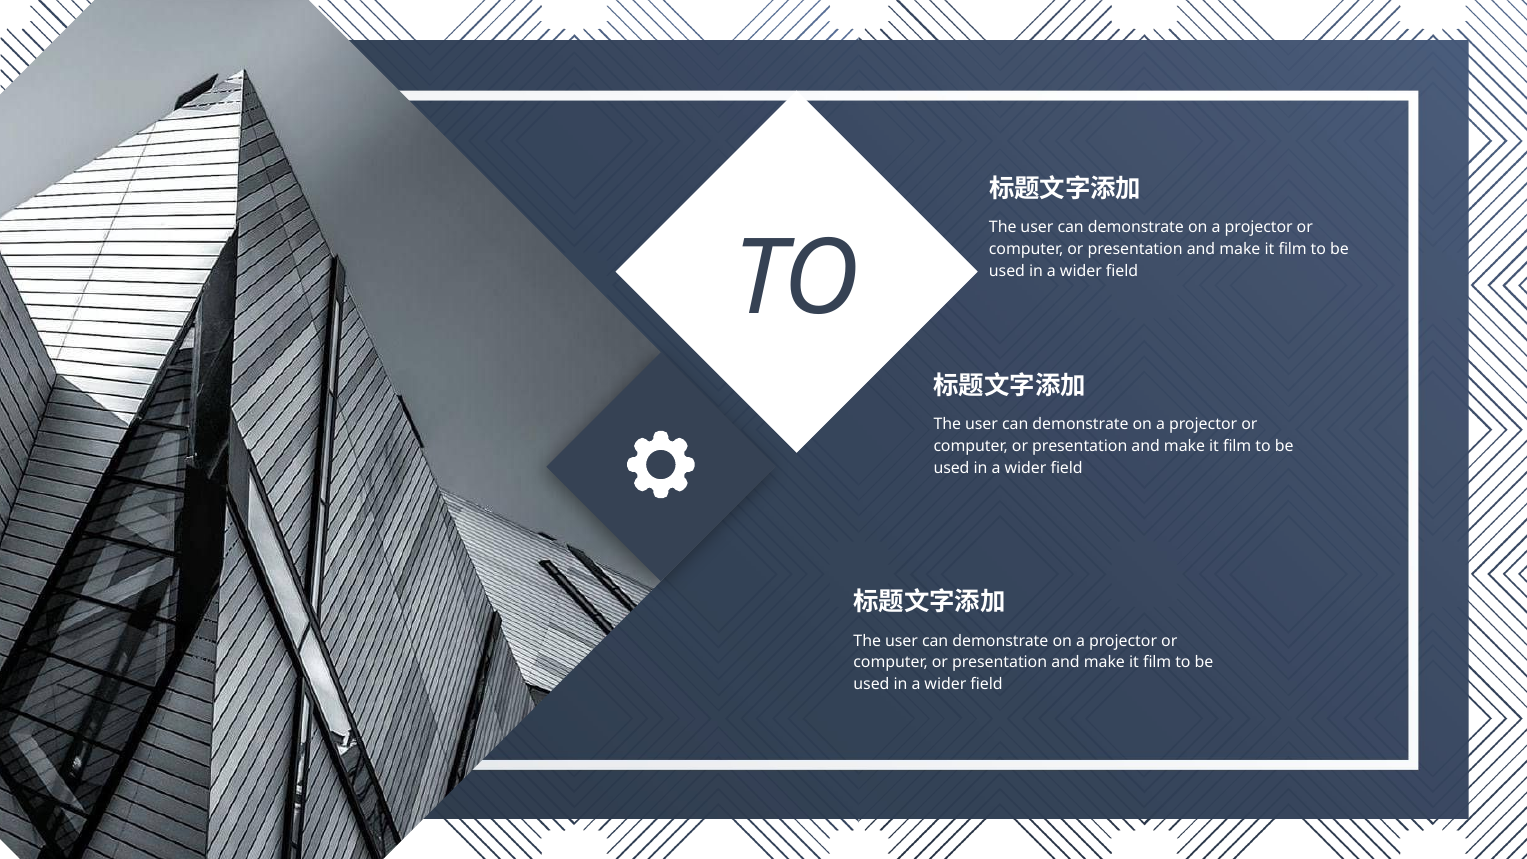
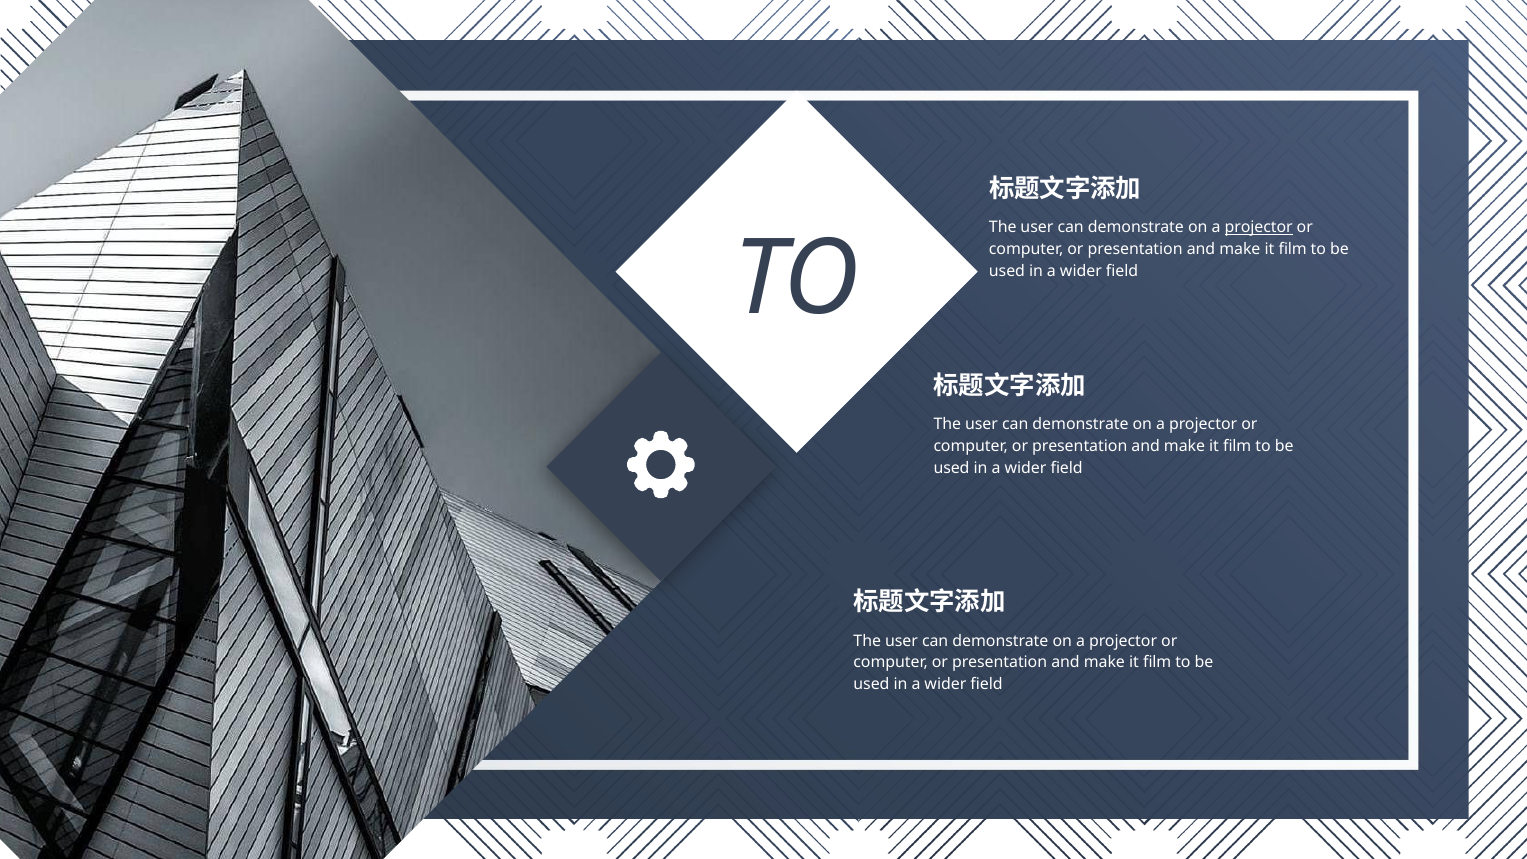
projector at (1259, 228) underline: none -> present
